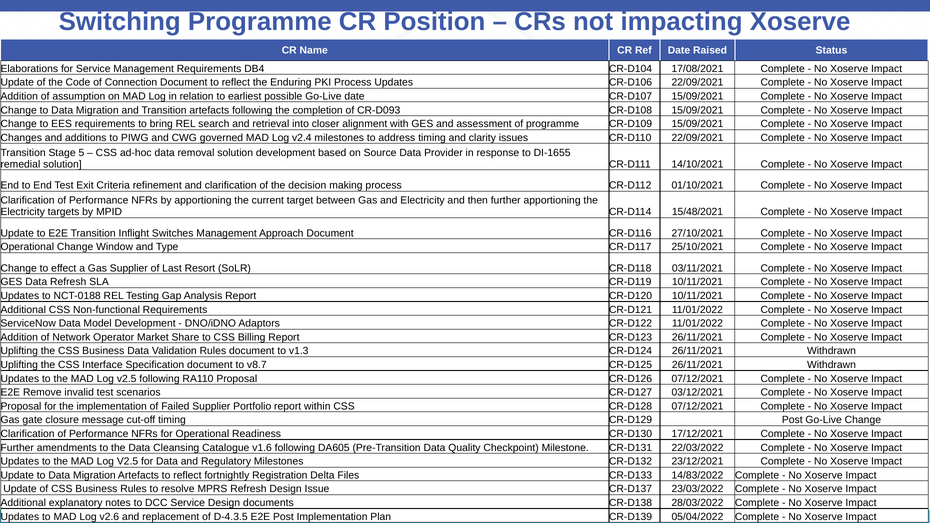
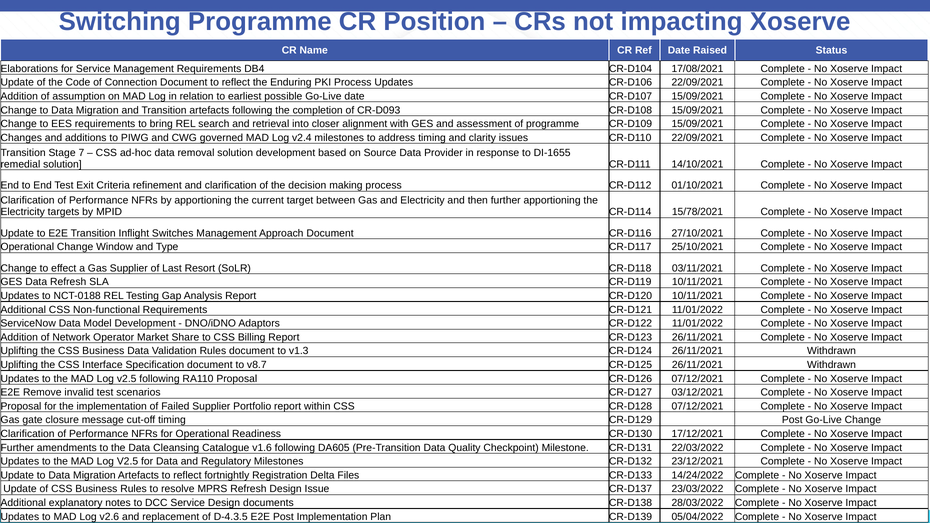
5: 5 -> 7
15/48/2021: 15/48/2021 -> 15/78/2021
14/83/2022: 14/83/2022 -> 14/24/2022
